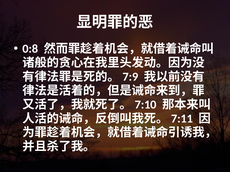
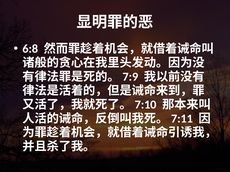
0:8: 0:8 -> 6:8
